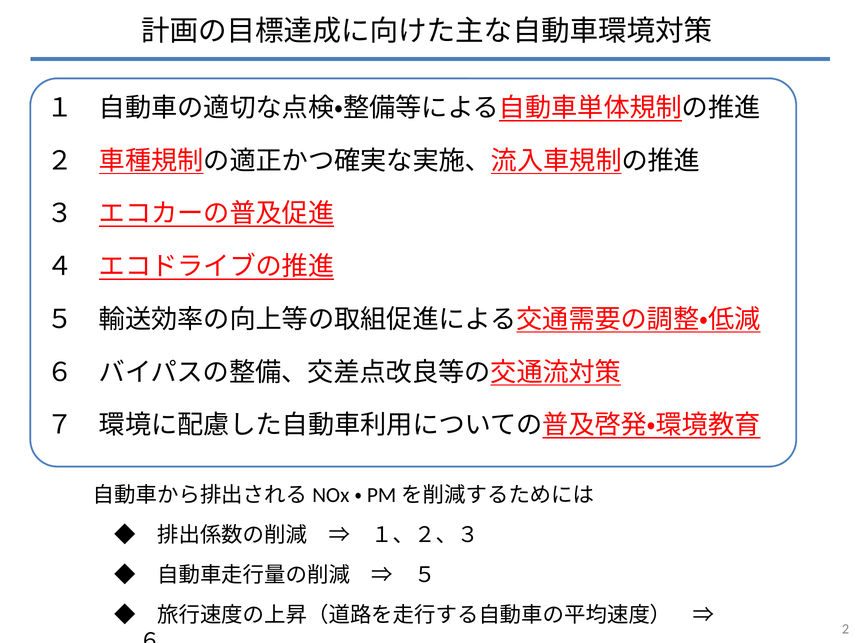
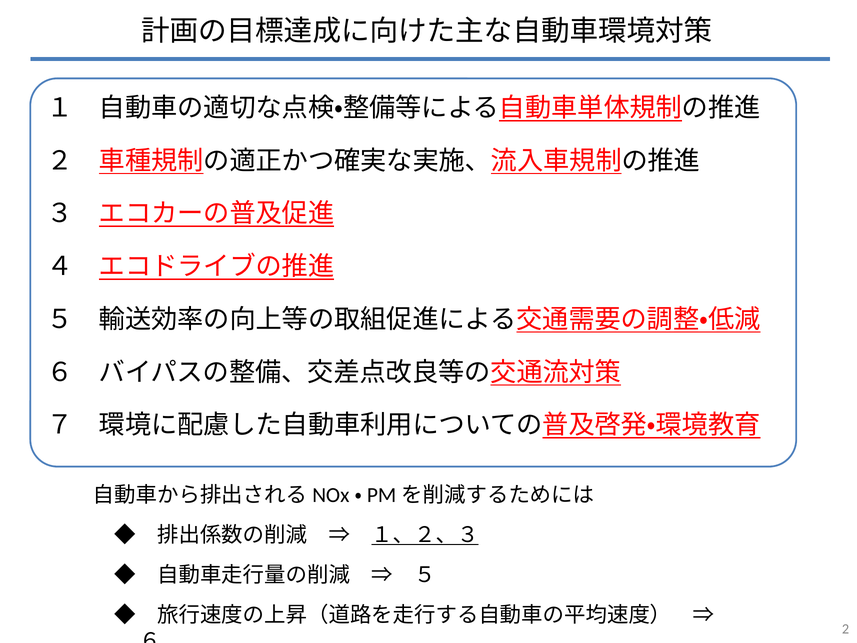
１、２、３ underline: none -> present
